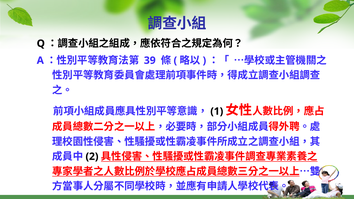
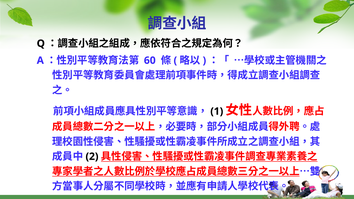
39: 39 -> 60
